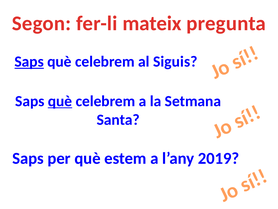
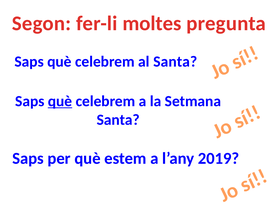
mateix: mateix -> moltes
Saps at (29, 62) underline: present -> none
al Siguis: Siguis -> Santa
